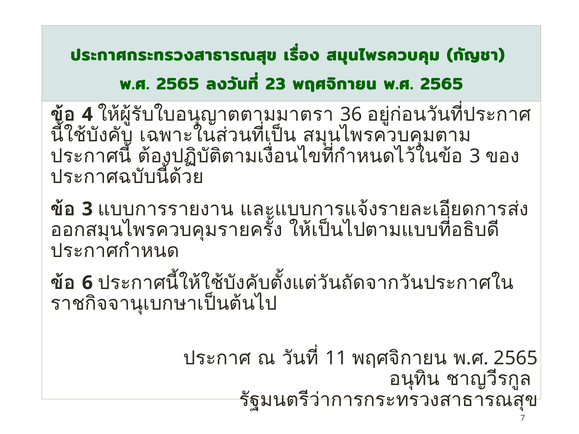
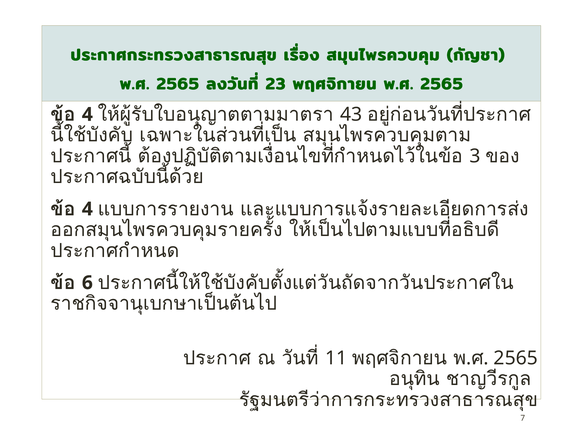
36: 36 -> 43
3 at (87, 209): 3 -> 4
